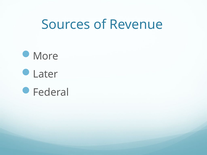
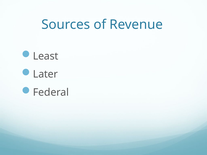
More: More -> Least
